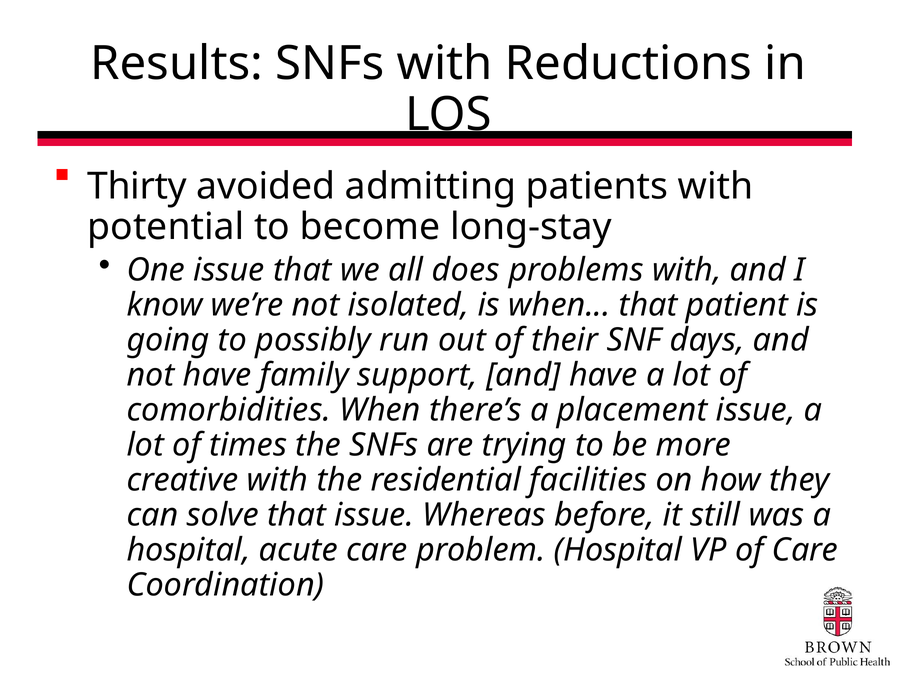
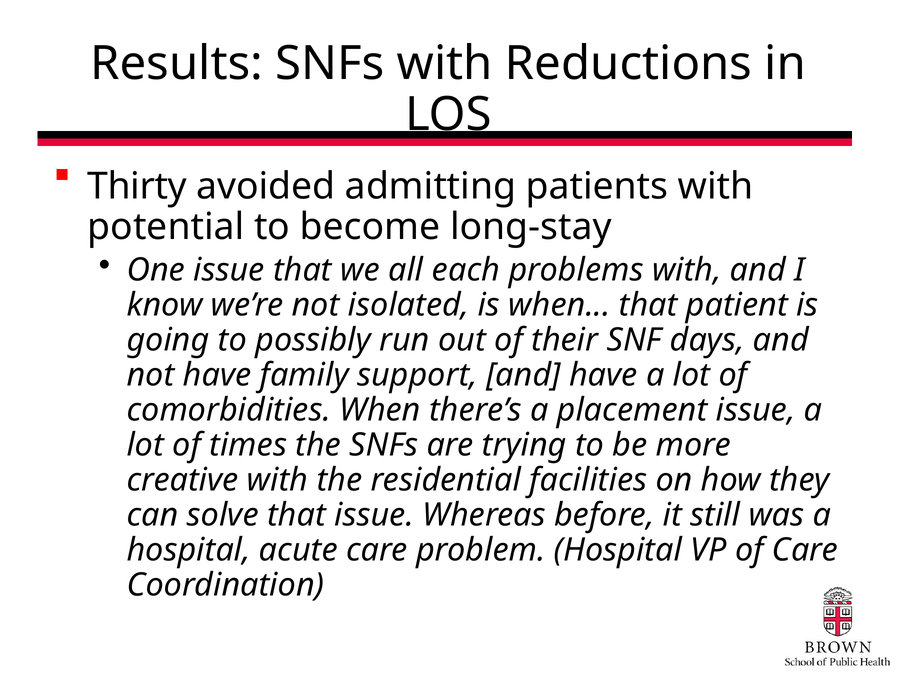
does: does -> each
